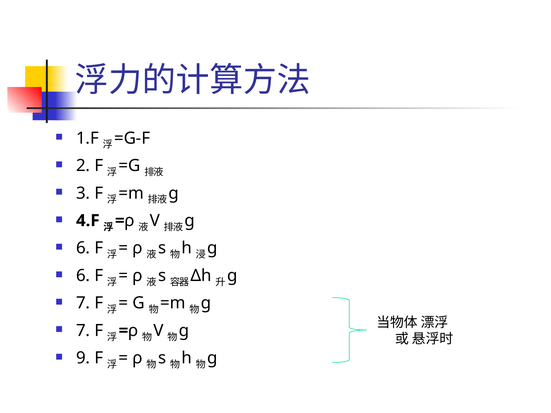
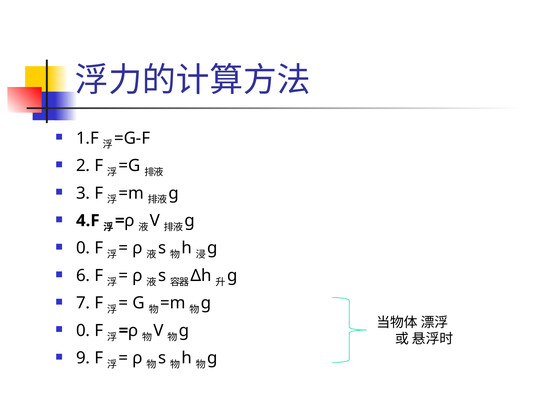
6 at (83, 248): 6 -> 0
7 at (83, 331): 7 -> 0
